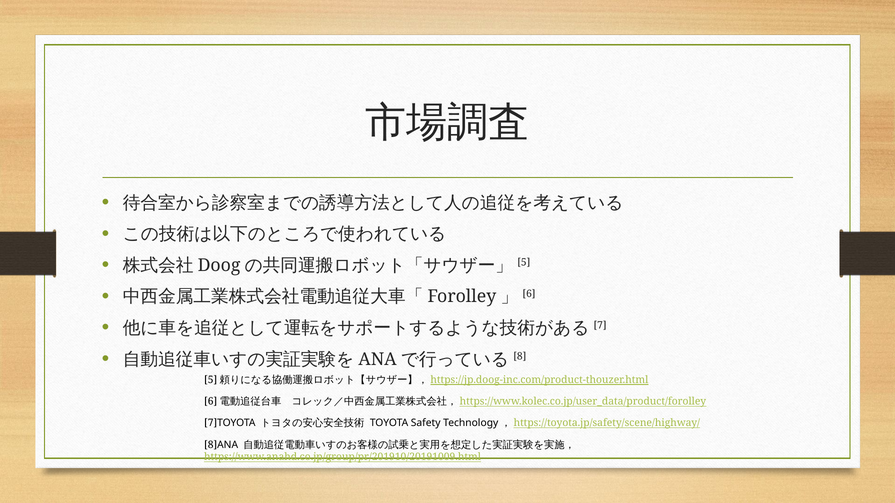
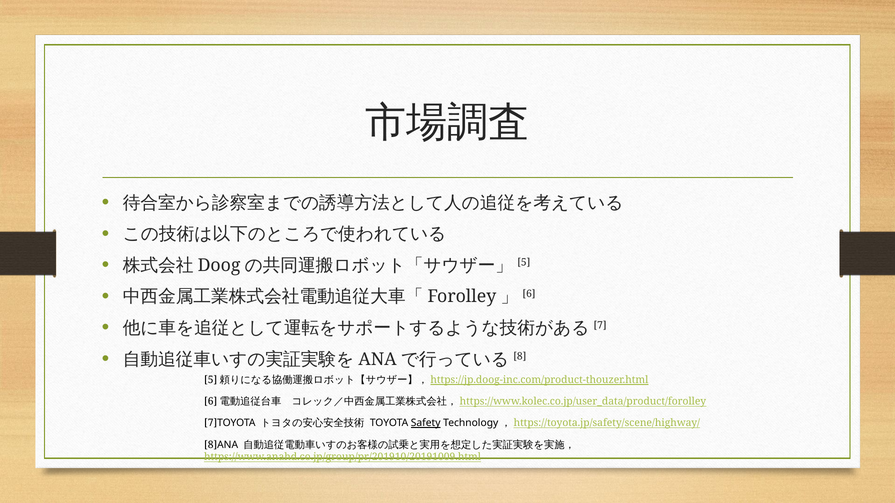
Safety underline: none -> present
